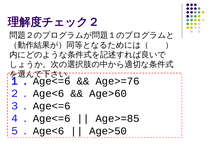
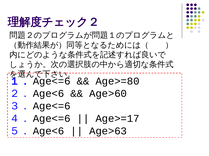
Age>=76: Age>=76 -> Age>=80
Age>=85: Age>=85 -> Age>=17
Age>50: Age>50 -> Age>63
